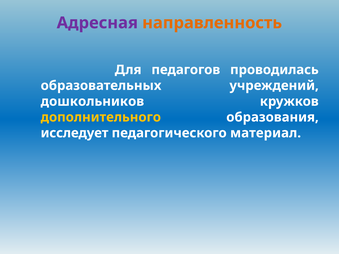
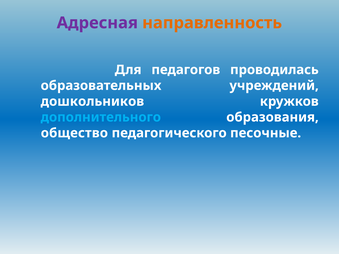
дополнительного colour: yellow -> light blue
исследует: исследует -> общество
материал: материал -> песочные
